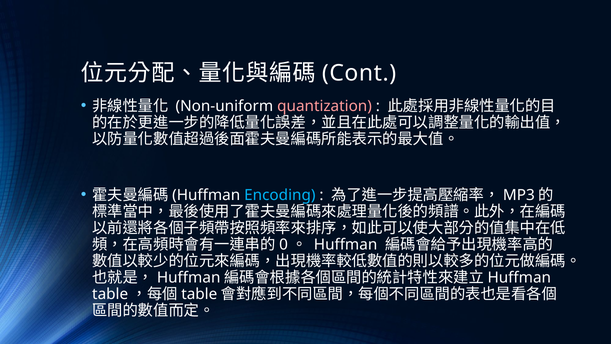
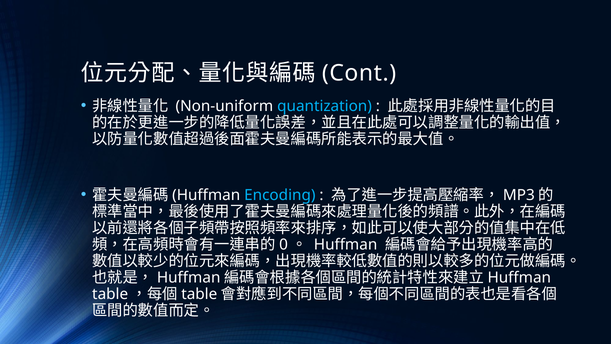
quantization colour: pink -> light blue
